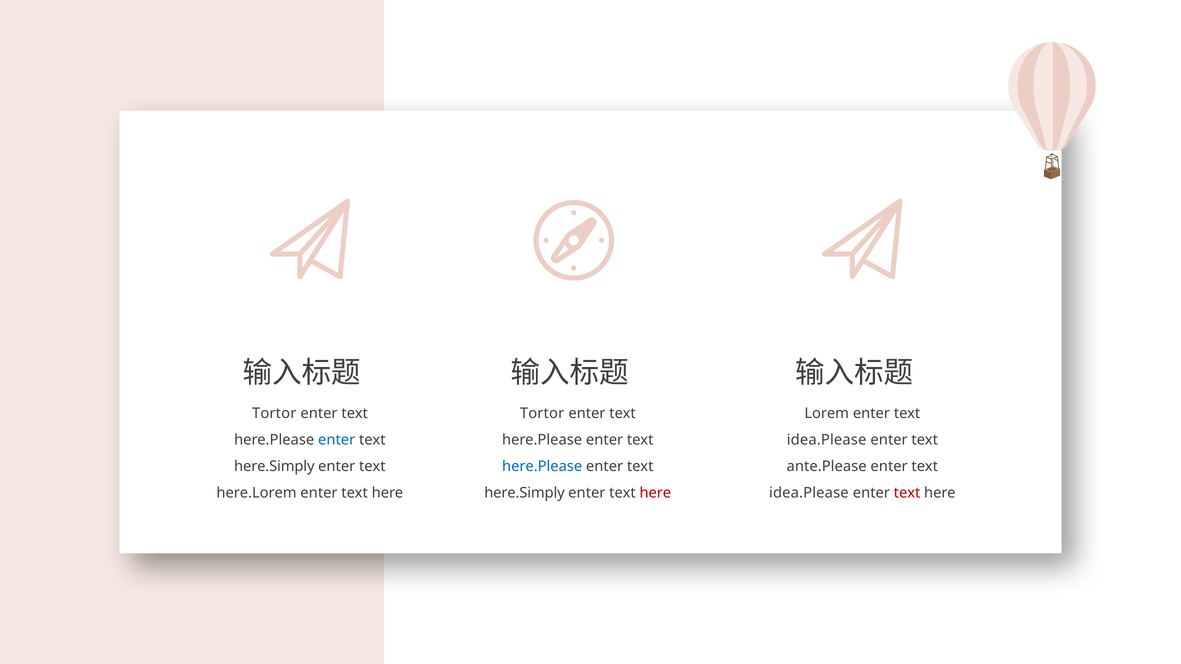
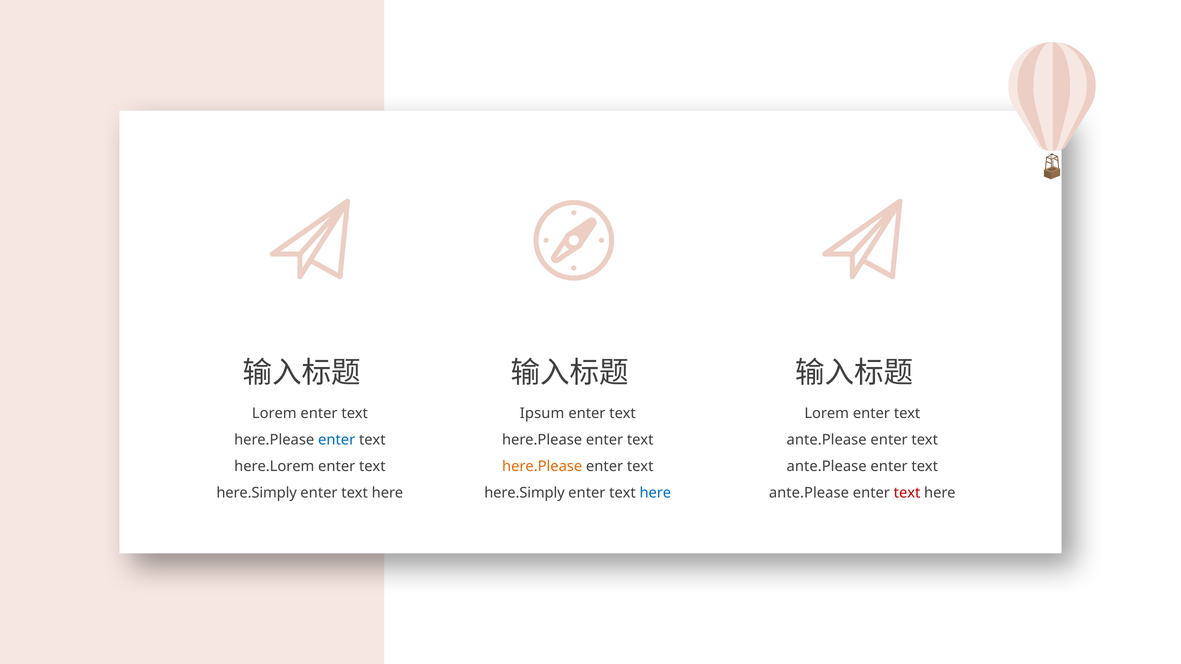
Tortor at (274, 413): Tortor -> Lorem
Tortor at (542, 413): Tortor -> Ipsum
idea.Please at (827, 440): idea.Please -> ante.Please
here.Simply at (274, 466): here.Simply -> here.Lorem
here.Please at (542, 467) colour: blue -> orange
here.Lorem at (257, 493): here.Lorem -> here.Simply
here at (655, 493) colour: red -> blue
idea.Please at (809, 493): idea.Please -> ante.Please
